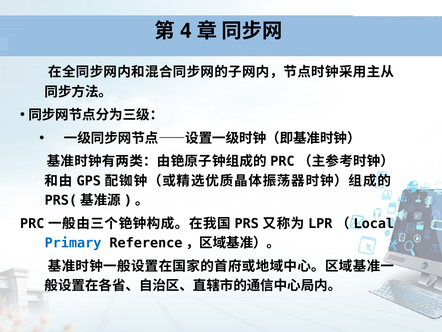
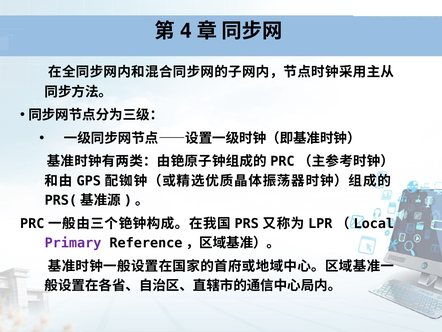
Primary colour: blue -> purple
